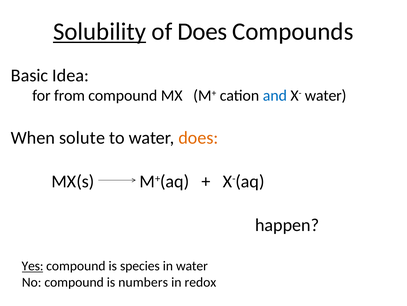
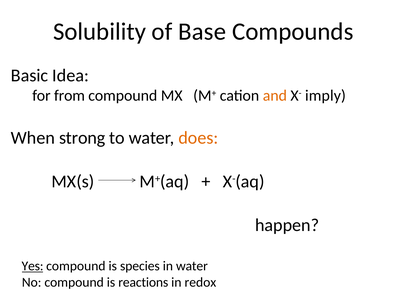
Solubility underline: present -> none
of Does: Does -> Base
and colour: blue -> orange
X- water: water -> imply
solute: solute -> strong
numbers: numbers -> reactions
